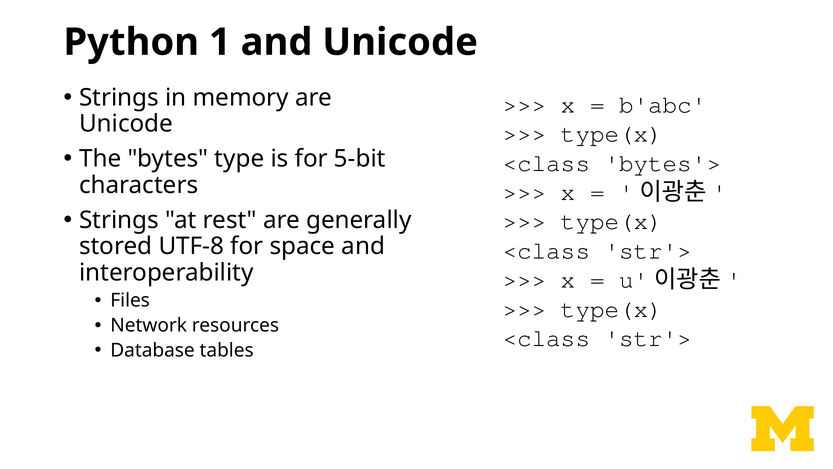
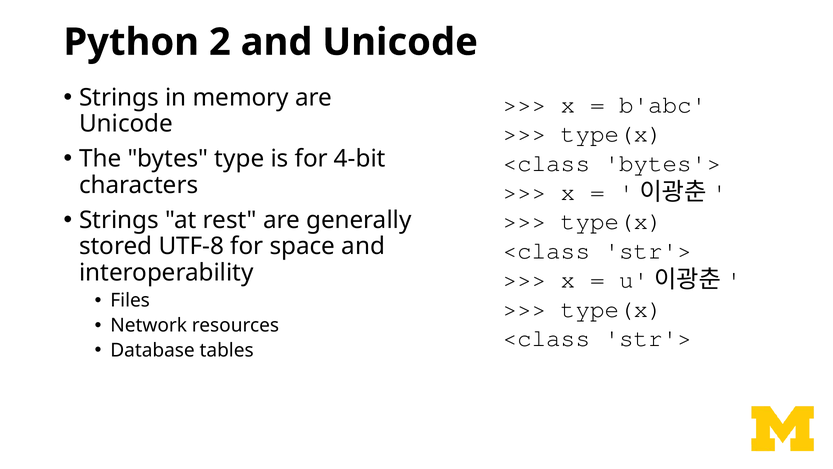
1: 1 -> 2
5-bit: 5-bit -> 4-bit
